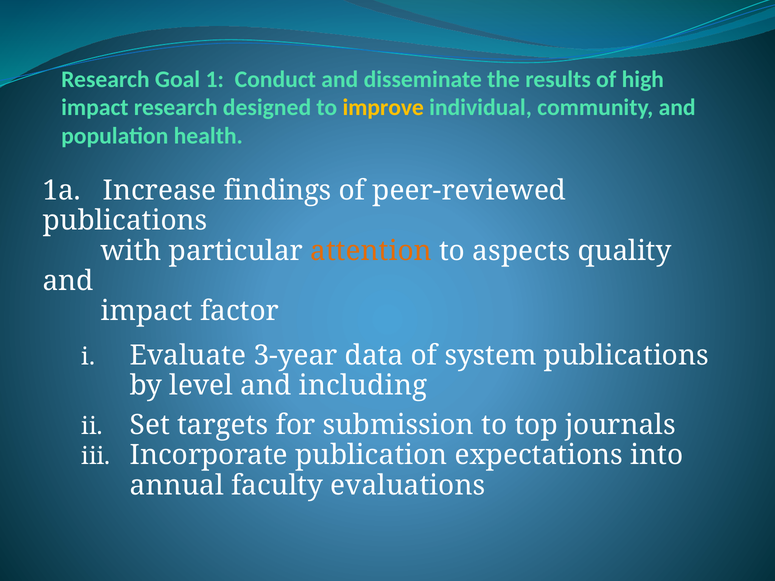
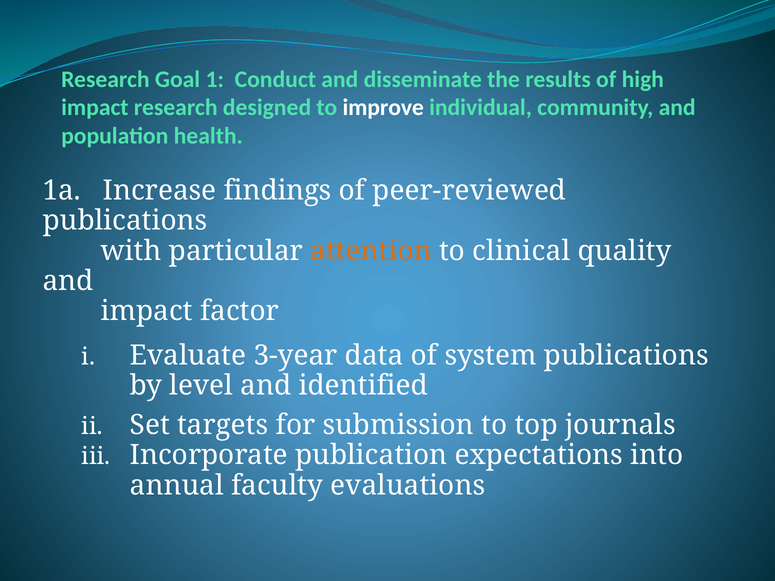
improve colour: yellow -> white
aspects: aspects -> clinical
including: including -> identified
